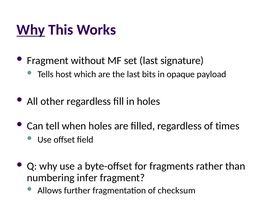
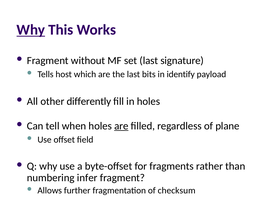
opaque: opaque -> identify
other regardless: regardless -> differently
are at (121, 126) underline: none -> present
times: times -> plane
